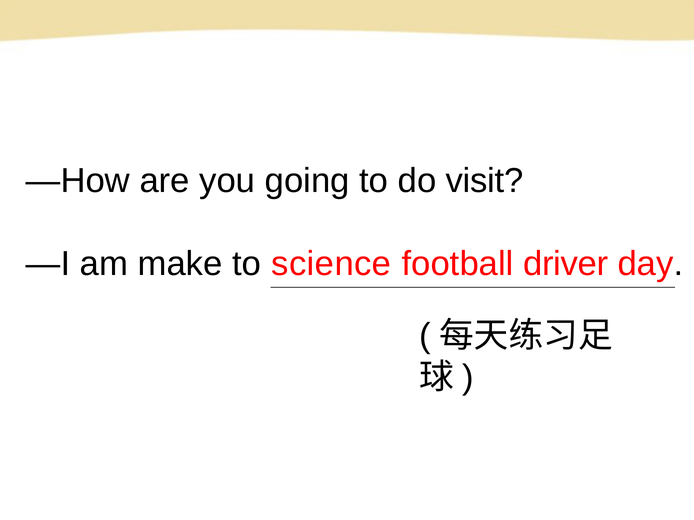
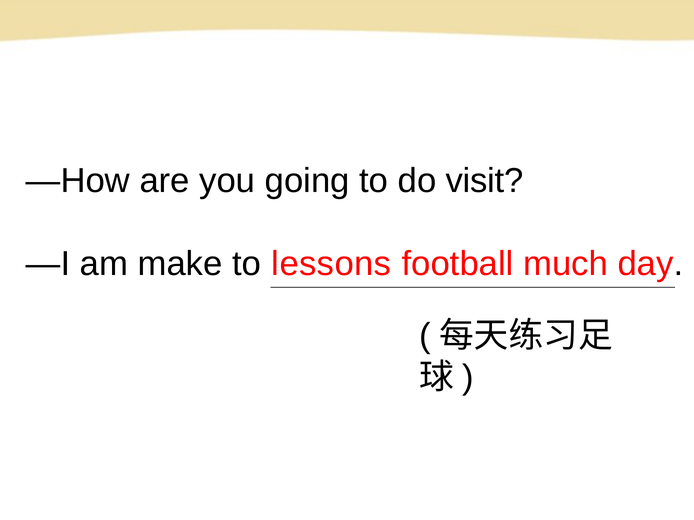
science: science -> lessons
driver: driver -> much
